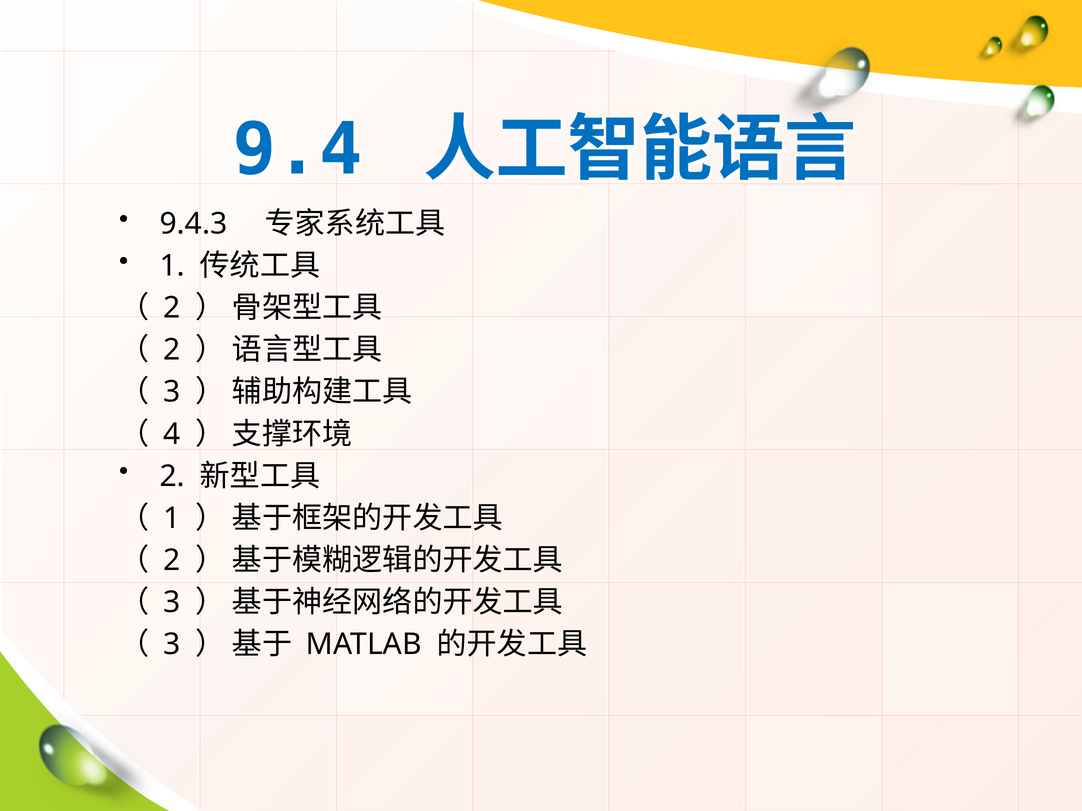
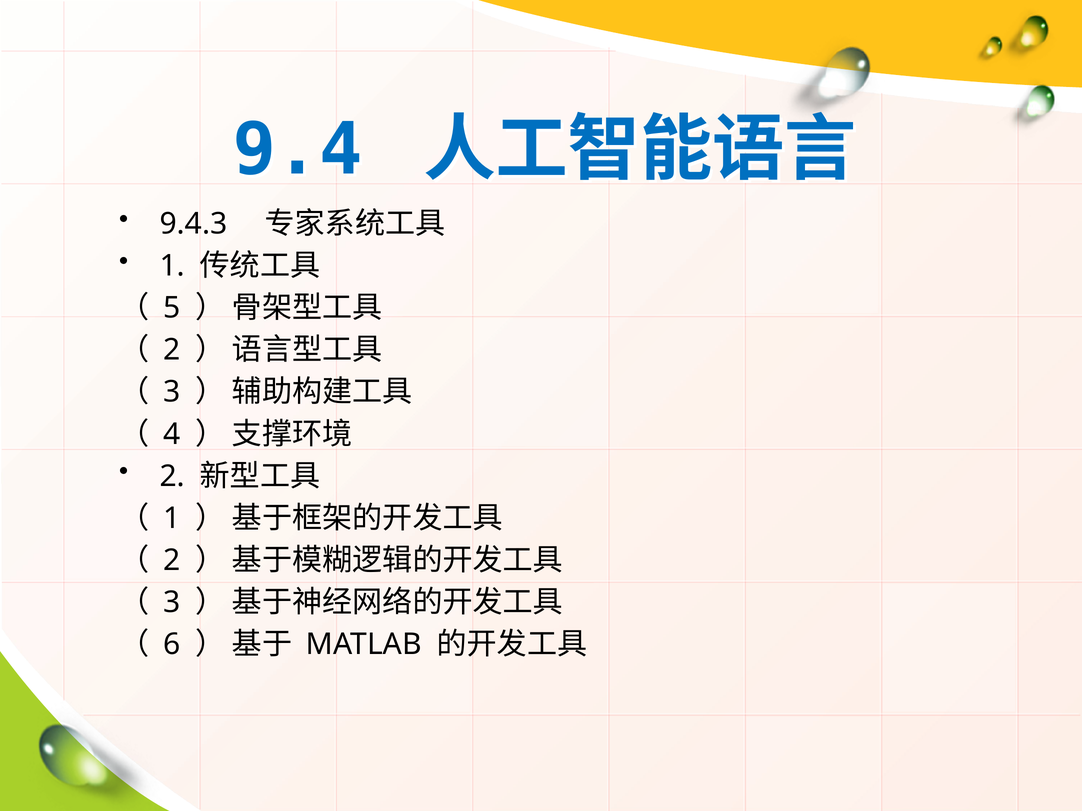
2 at (172, 308): 2 -> 5
3 at (172, 645): 3 -> 6
